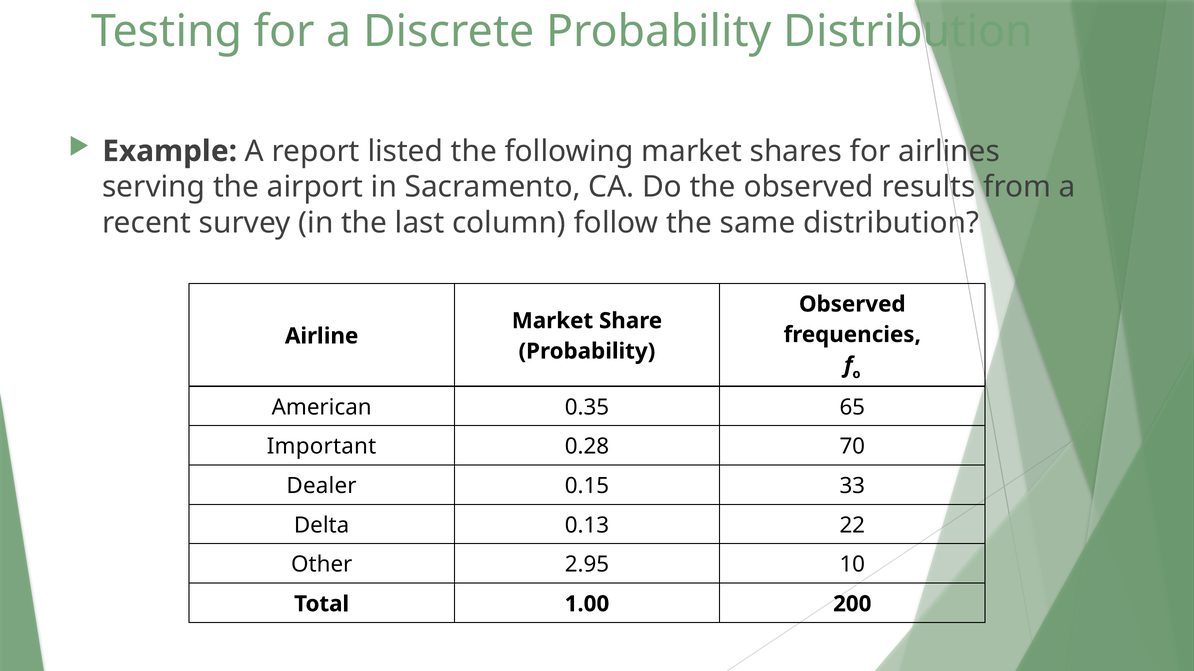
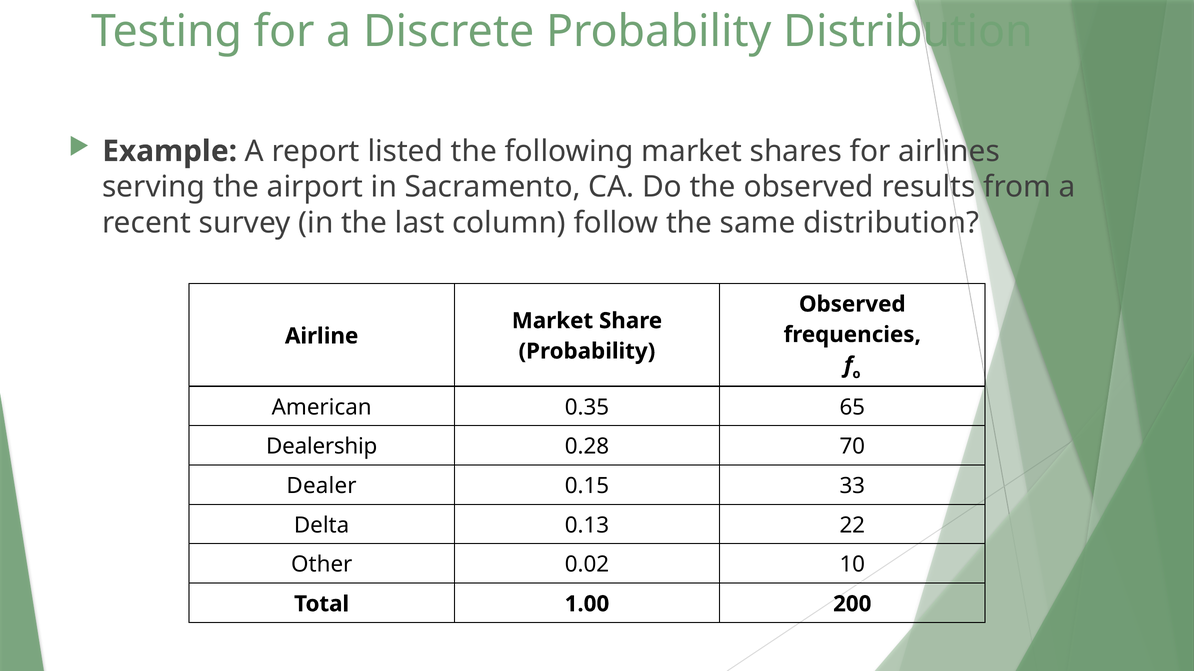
Important: Important -> Dealership
2.95: 2.95 -> 0.02
